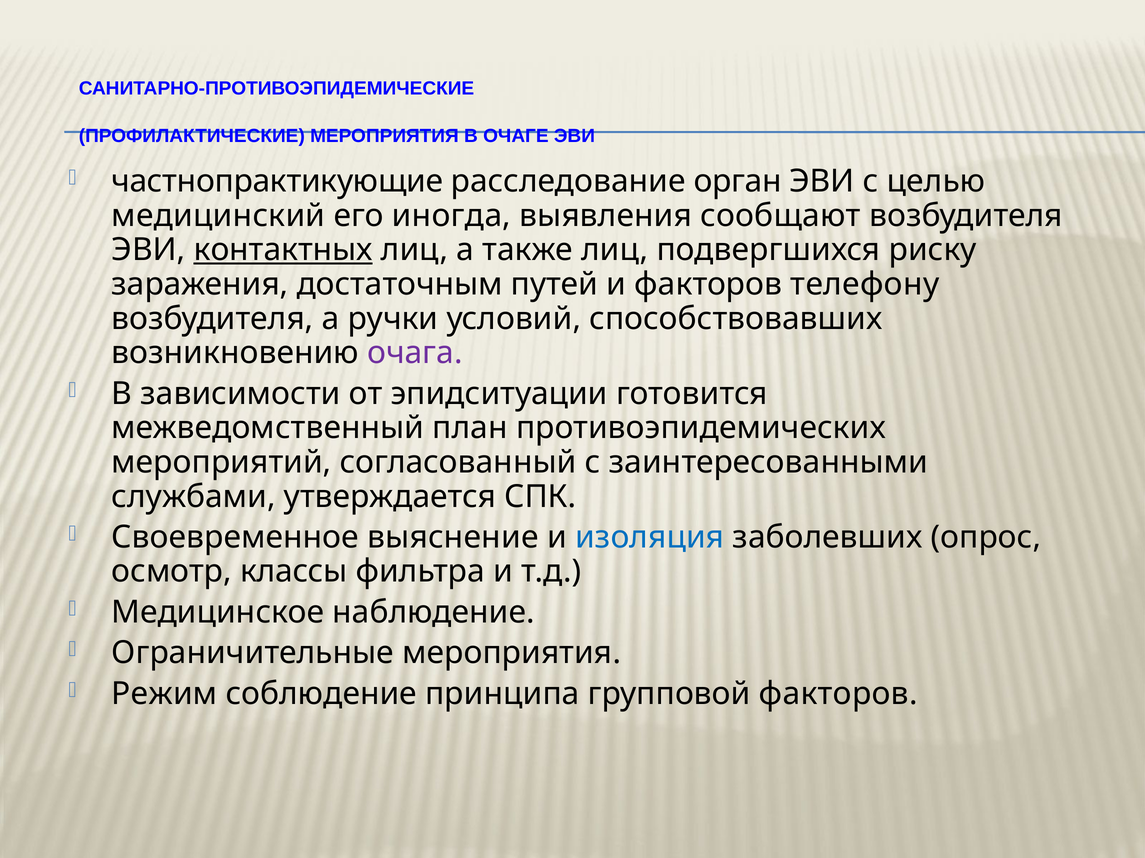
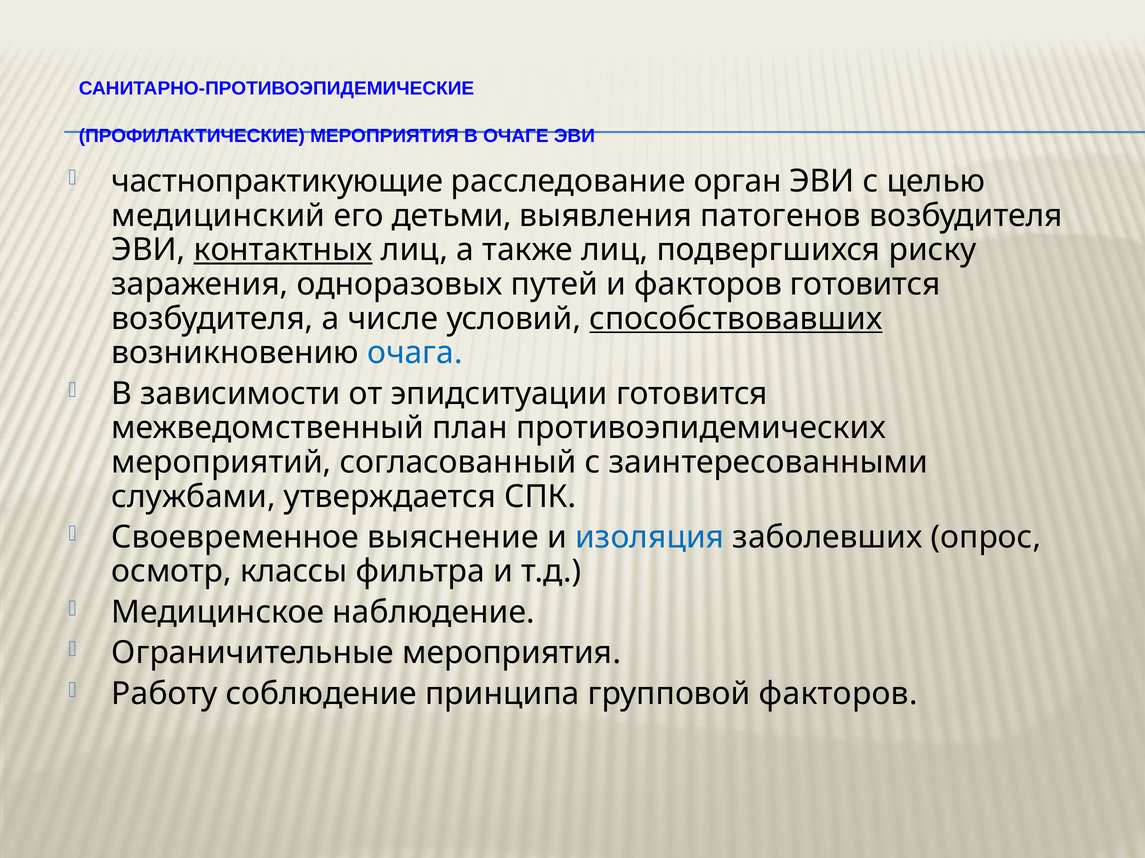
иногда: иногда -> детьми
сообщают: сообщают -> патогенов
достаточным: достаточным -> одноразовых
факторов телефону: телефону -> готовится
ручки: ручки -> числе
способствовавших underline: none -> present
очага colour: purple -> blue
Режим: Режим -> Работу
